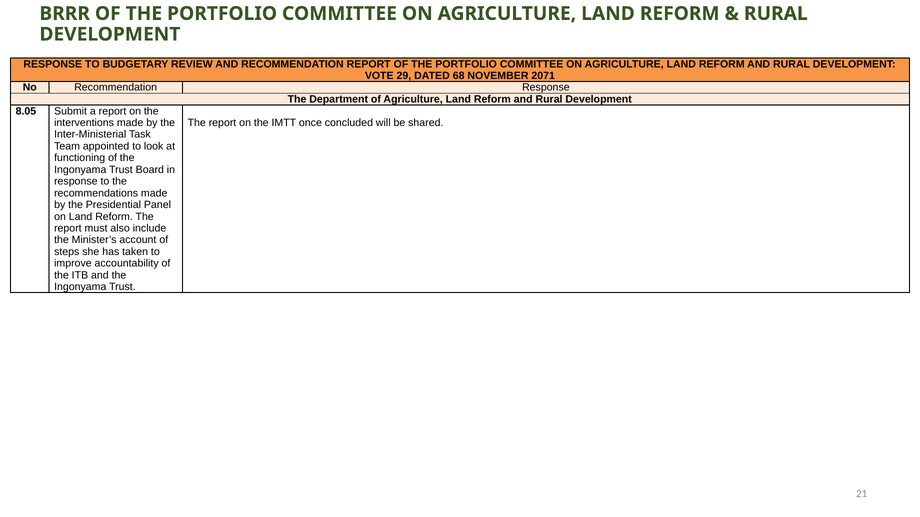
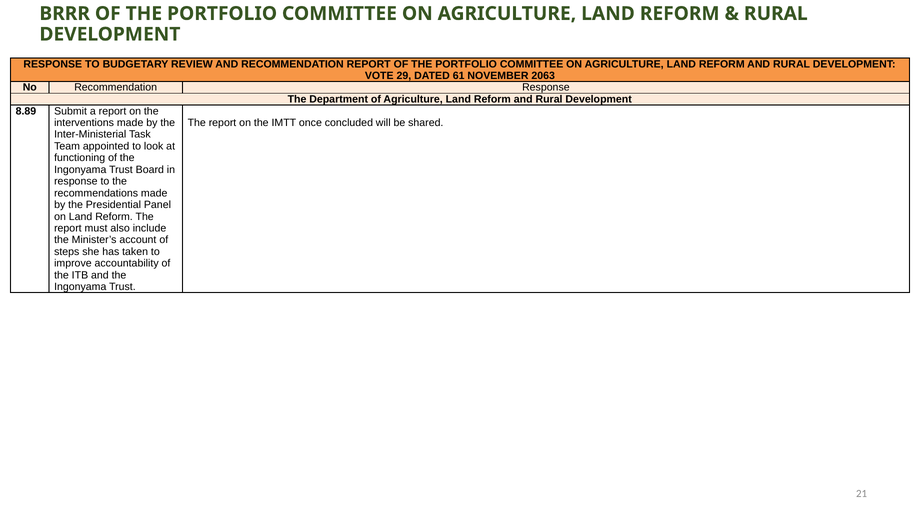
68: 68 -> 61
2071: 2071 -> 2063
8.05: 8.05 -> 8.89
